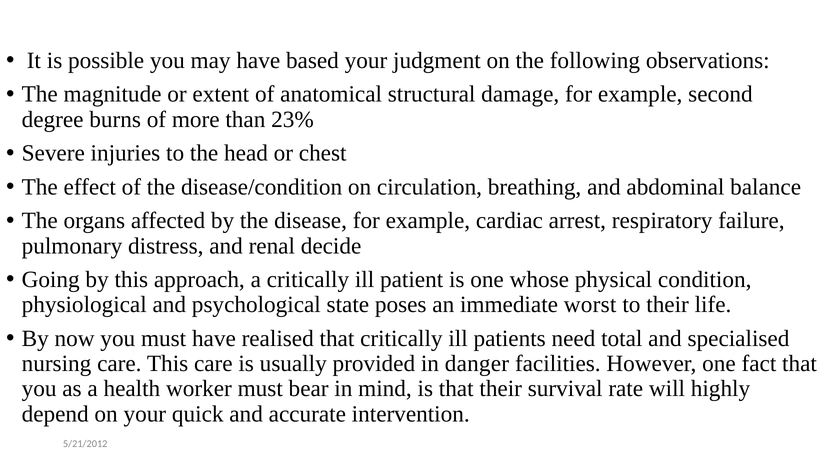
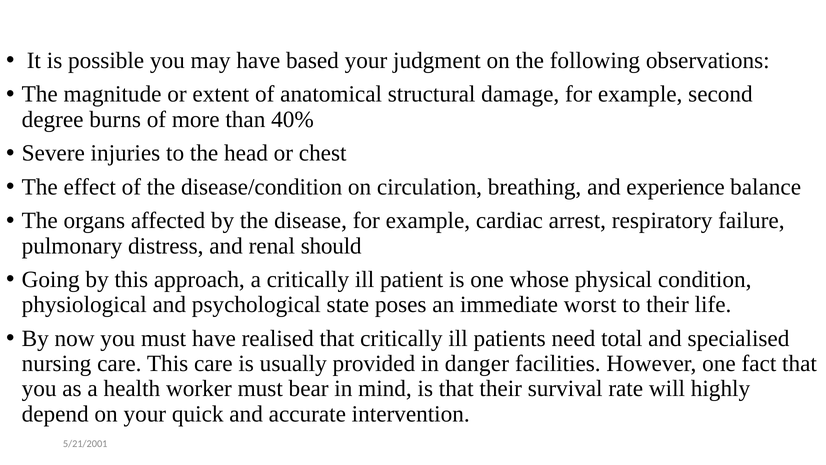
23%: 23% -> 40%
abdominal: abdominal -> experience
decide: decide -> should
5/21/2012: 5/21/2012 -> 5/21/2001
